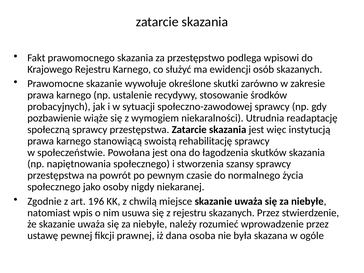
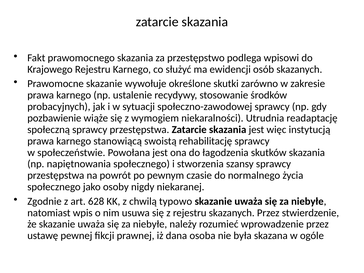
196: 196 -> 628
miejsce: miejsce -> typowo
